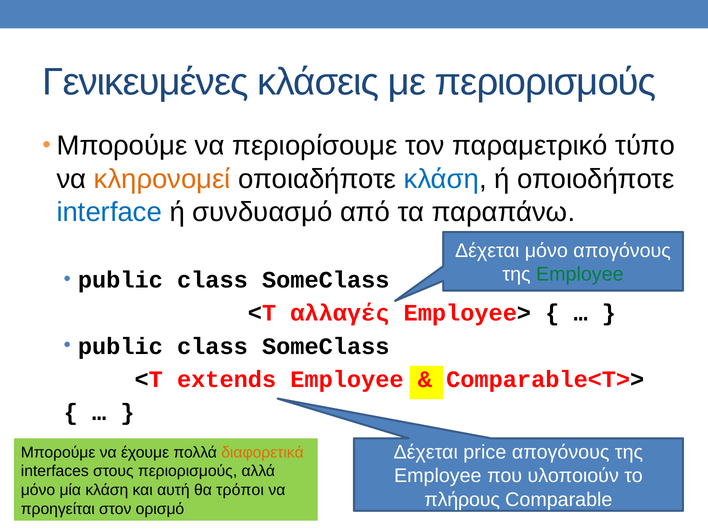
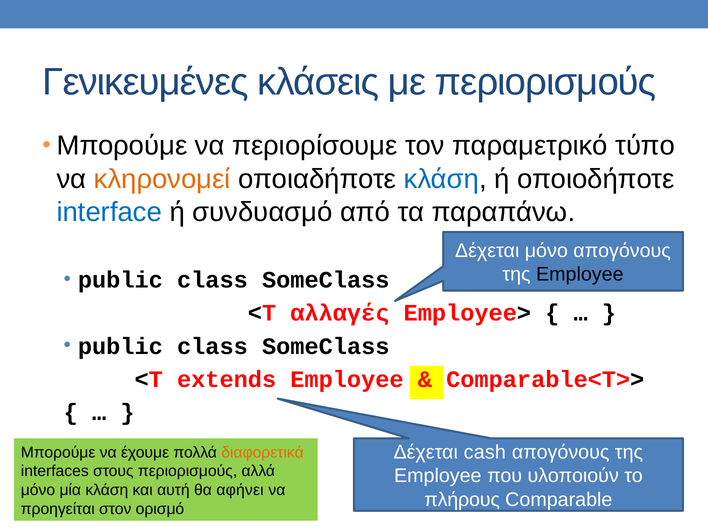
Employee at (580, 275) colour: green -> black
price: price -> cash
τρόποι: τρόποι -> αφήνει
